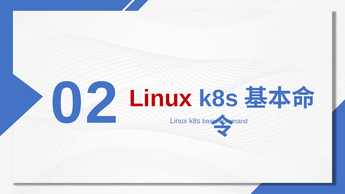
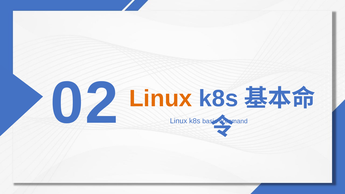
Linux at (161, 99) colour: red -> orange
